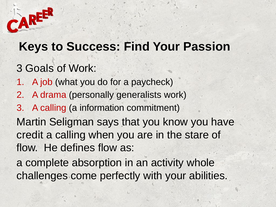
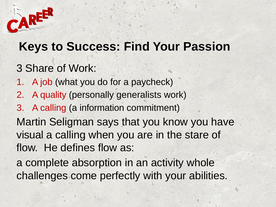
Goals: Goals -> Share
drama: drama -> quality
credit: credit -> visual
